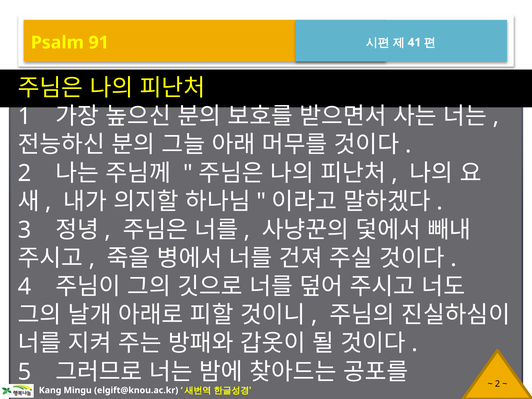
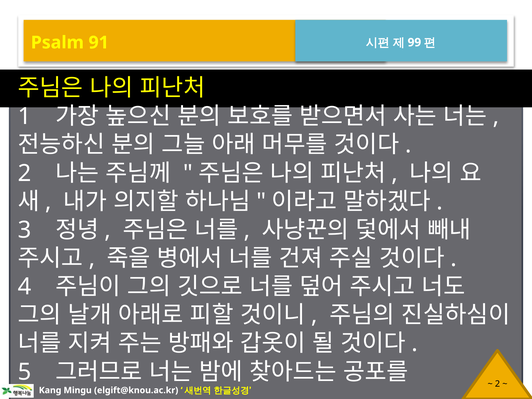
41: 41 -> 99
